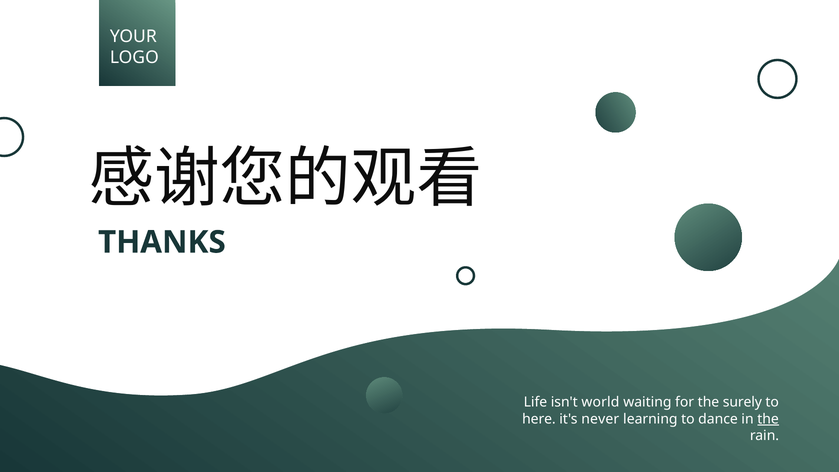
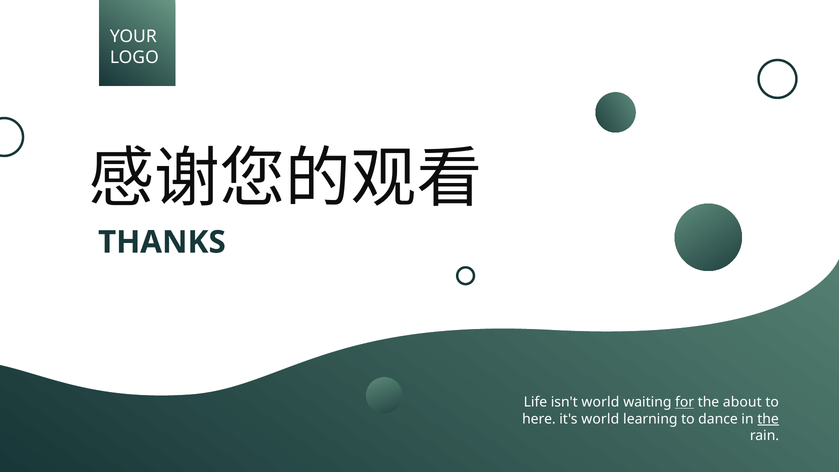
for underline: none -> present
surely: surely -> about
it's never: never -> world
